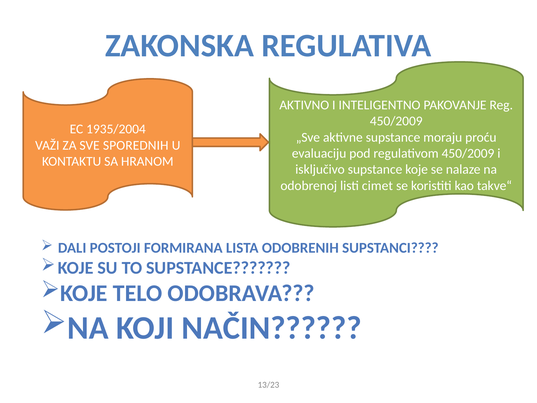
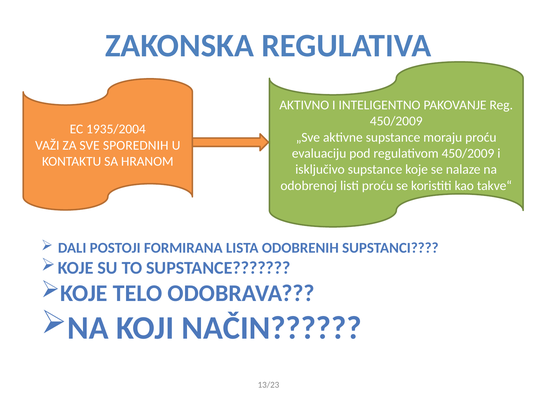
listi cimet: cimet -> proću
